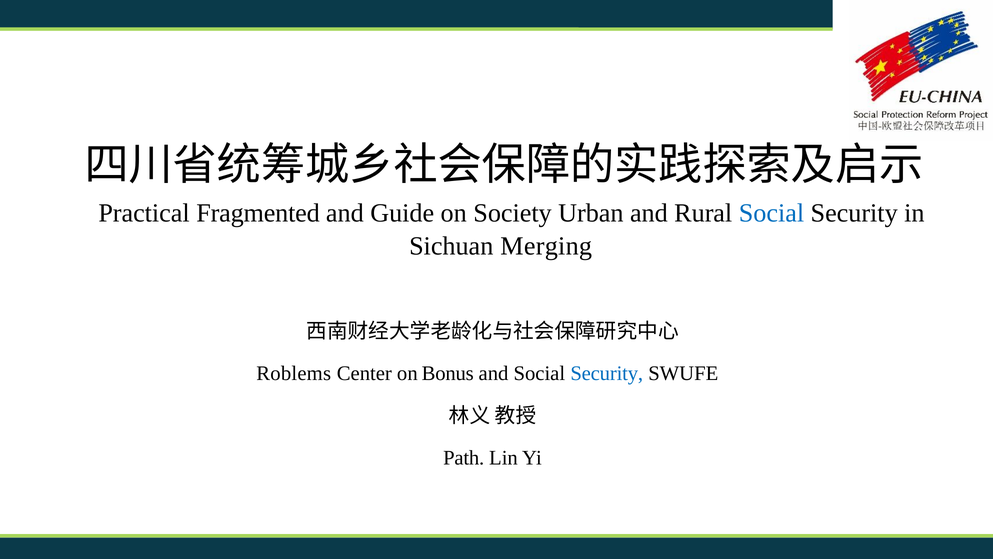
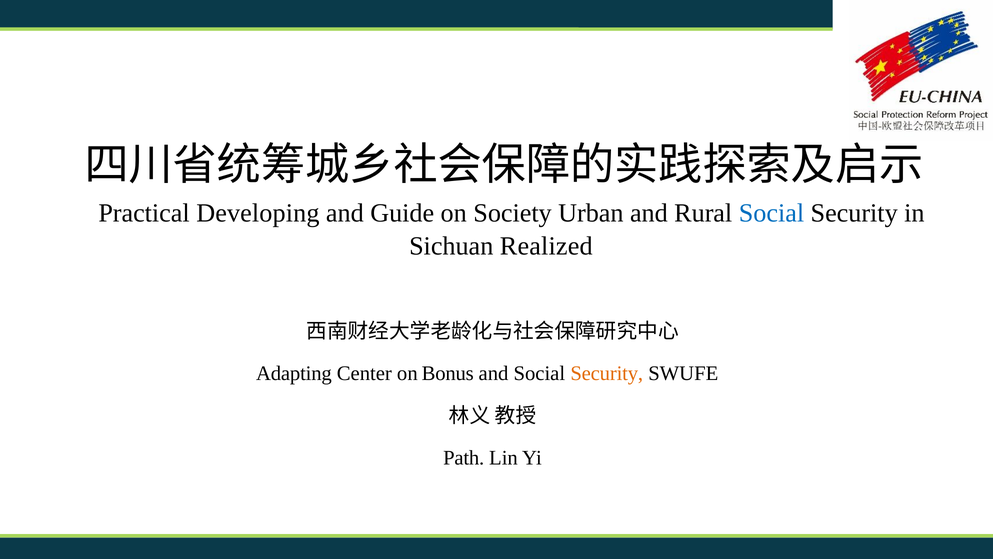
Fragmented: Fragmented -> Developing
Merging: Merging -> Realized
Roblems: Roblems -> Adapting
Security at (607, 373) colour: blue -> orange
